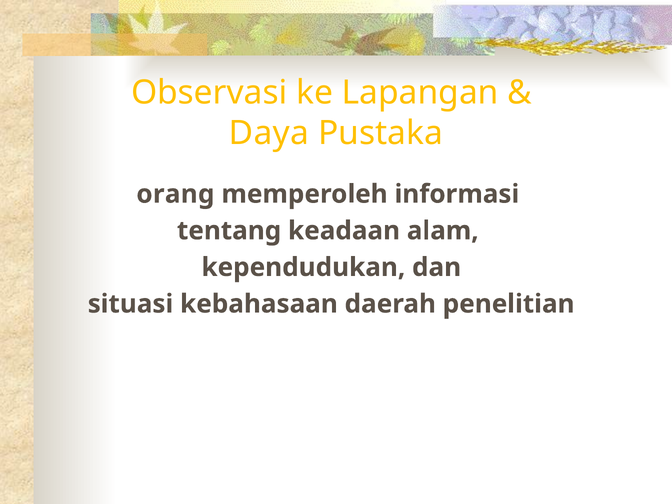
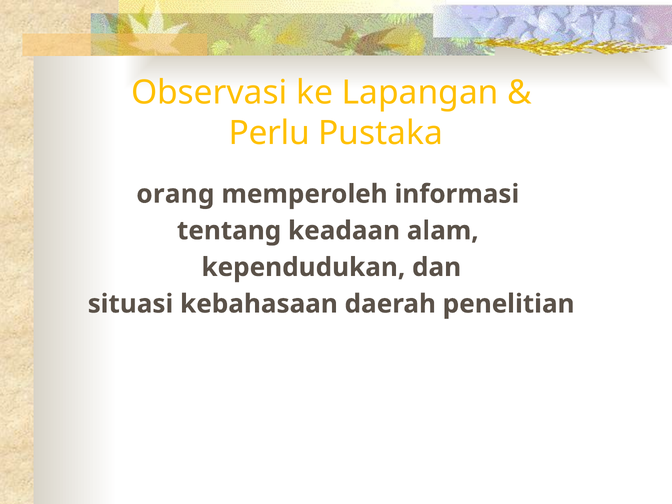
Daya: Daya -> Perlu
